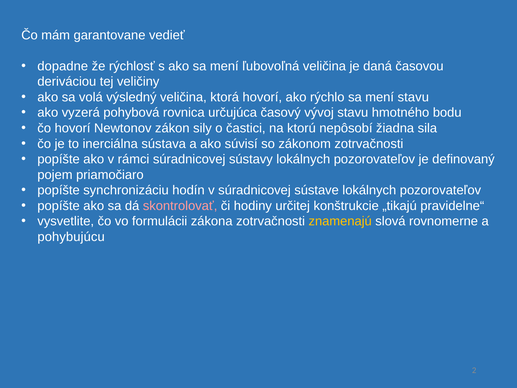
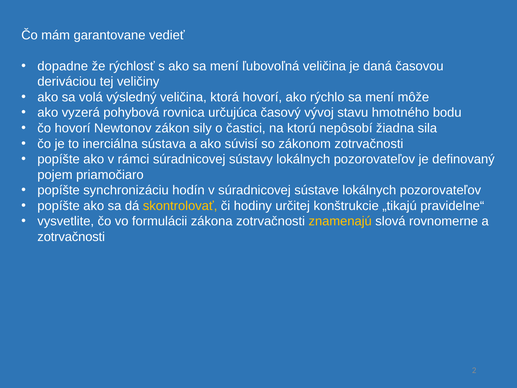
mení stavu: stavu -> môže
skontrolovať colour: pink -> yellow
pohybujúcu at (71, 237): pohybujúcu -> zotrvačnosti
